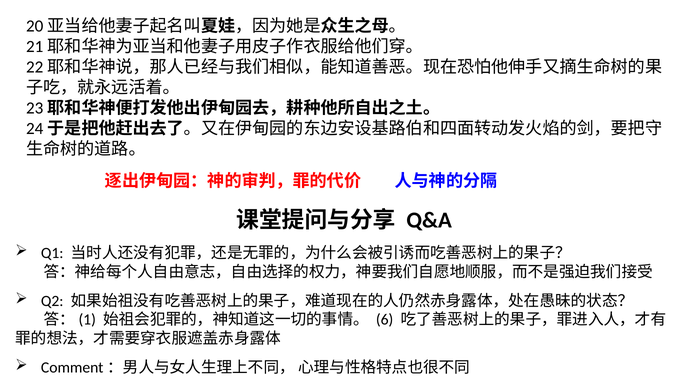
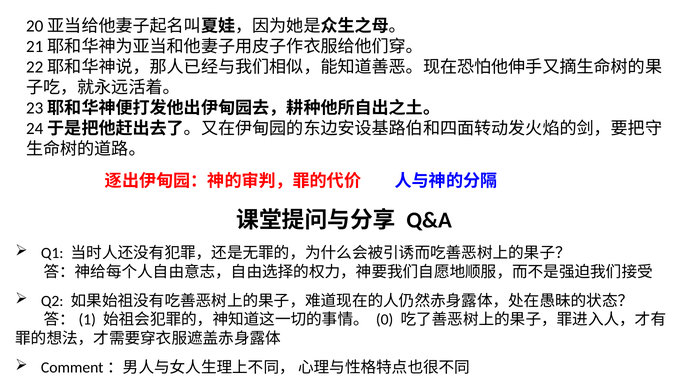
6: 6 -> 0
